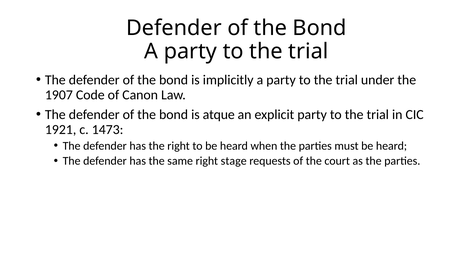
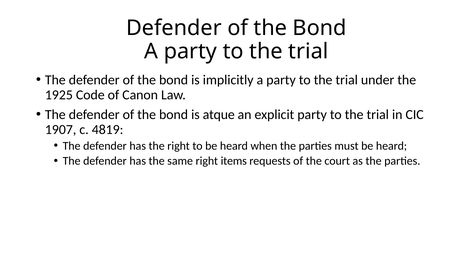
1907: 1907 -> 1925
1921: 1921 -> 1907
1473: 1473 -> 4819
stage: stage -> items
